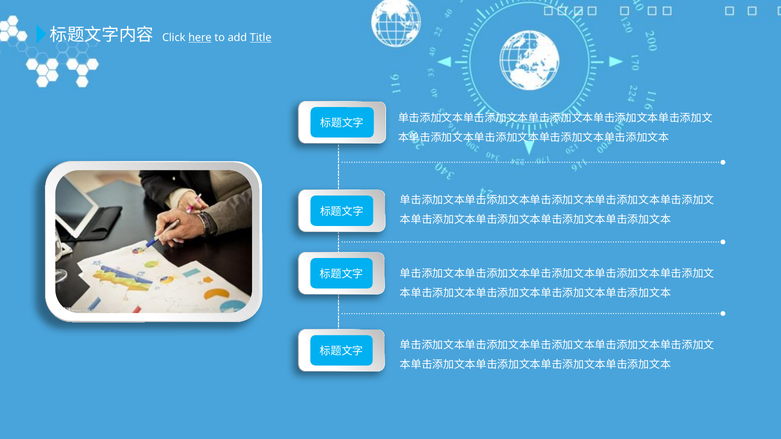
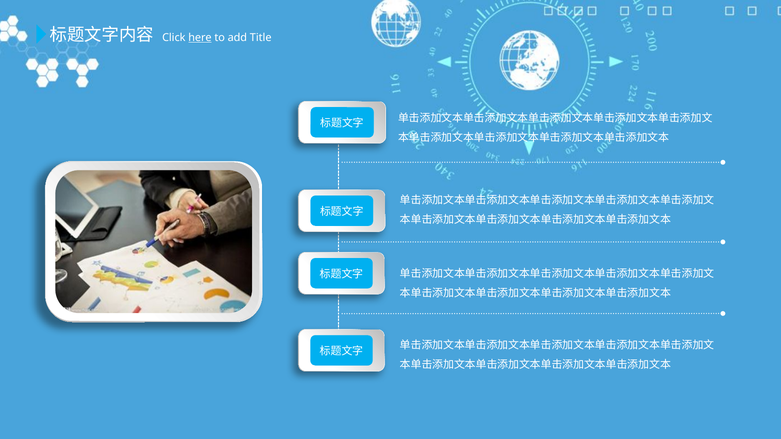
Title underline: present -> none
